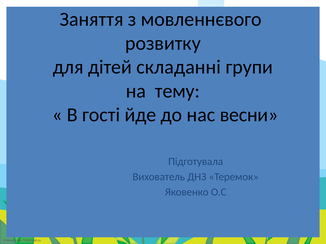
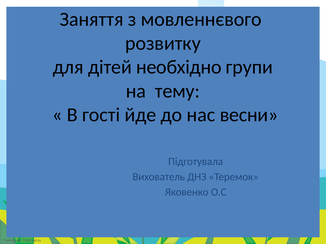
складанні: складанні -> необхідно
